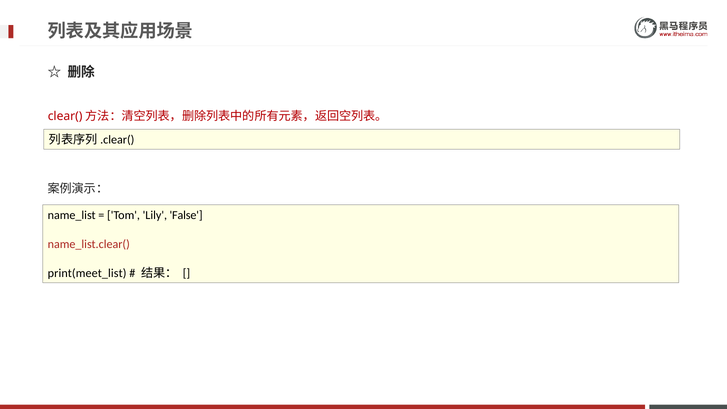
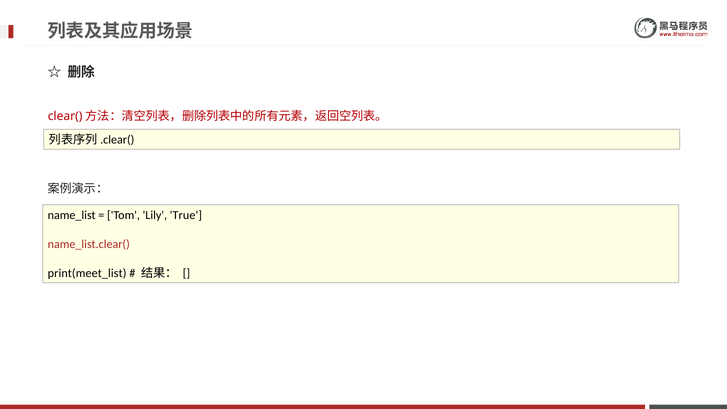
False: False -> True
